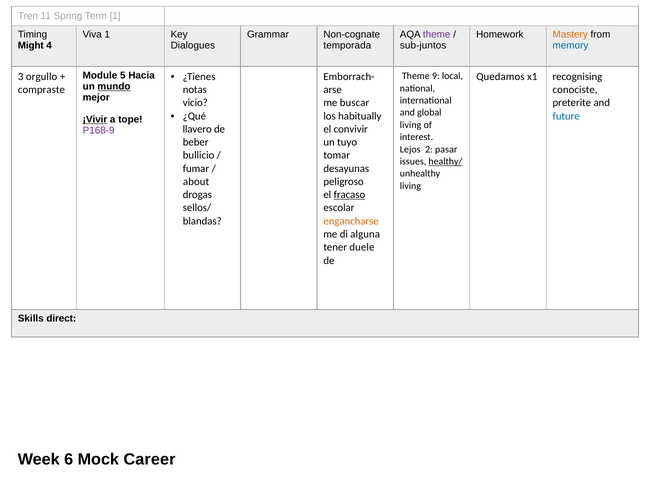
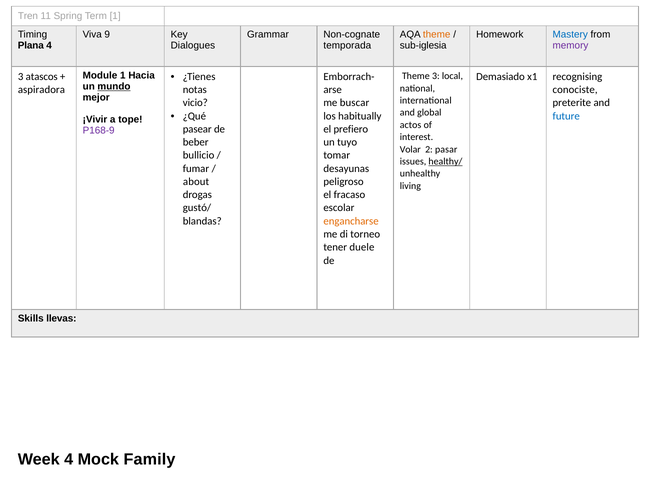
Viva 1: 1 -> 9
theme at (437, 35) colour: purple -> orange
Mastery colour: orange -> blue
Might: Might -> Plana
sub-juntos: sub-juntos -> sub-iglesia
memory colour: blue -> purple
Module 5: 5 -> 1
Theme 9: 9 -> 3
orgullo: orgullo -> atascos
Quedamos: Quedamos -> Demasiado
compraste: compraste -> aspiradora
¡Vivir underline: present -> none
living at (411, 125): living -> actos
llavero: llavero -> pasear
convivir: convivir -> prefiero
Lejos: Lejos -> Volar
fracaso underline: present -> none
sellos/: sellos/ -> gustó/
alguna: alguna -> torneo
direct: direct -> llevas
Week 6: 6 -> 4
Career: Career -> Family
